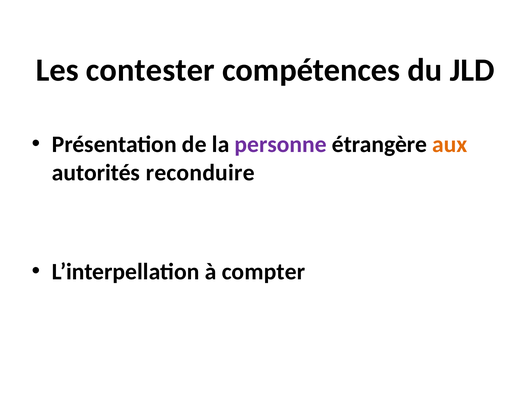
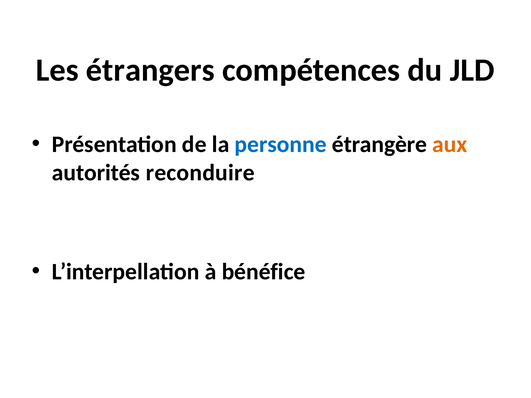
contester: contester -> étrangers
personne colour: purple -> blue
compter: compter -> bénéfice
